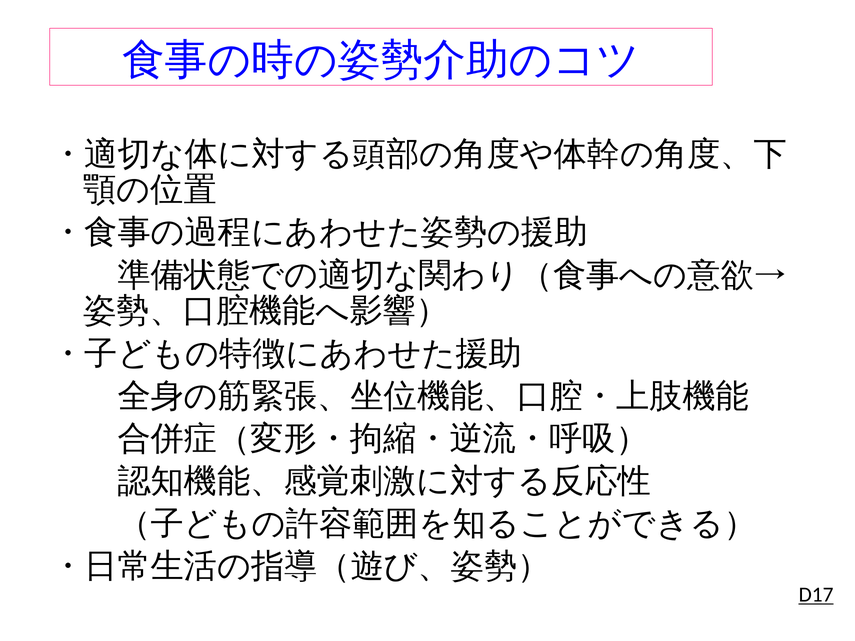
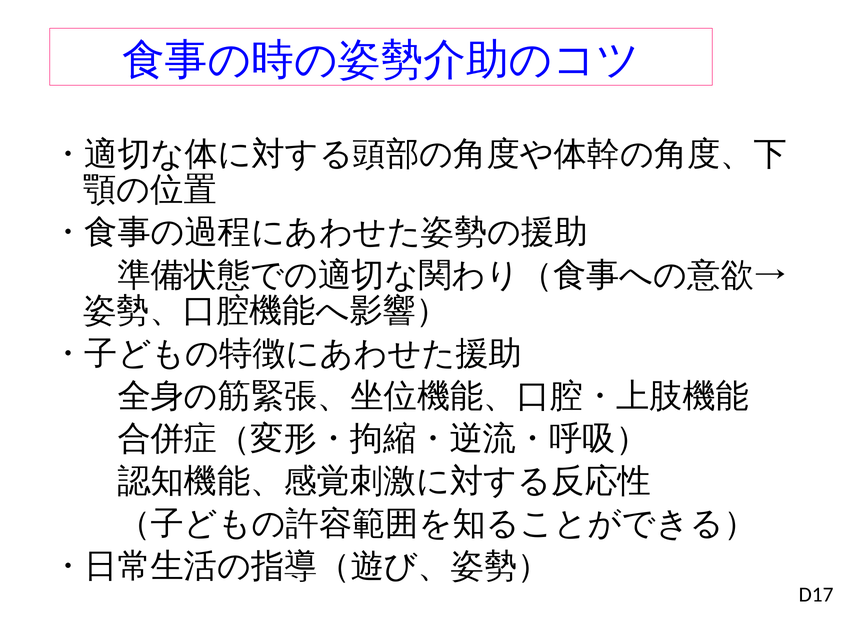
D17 underline: present -> none
